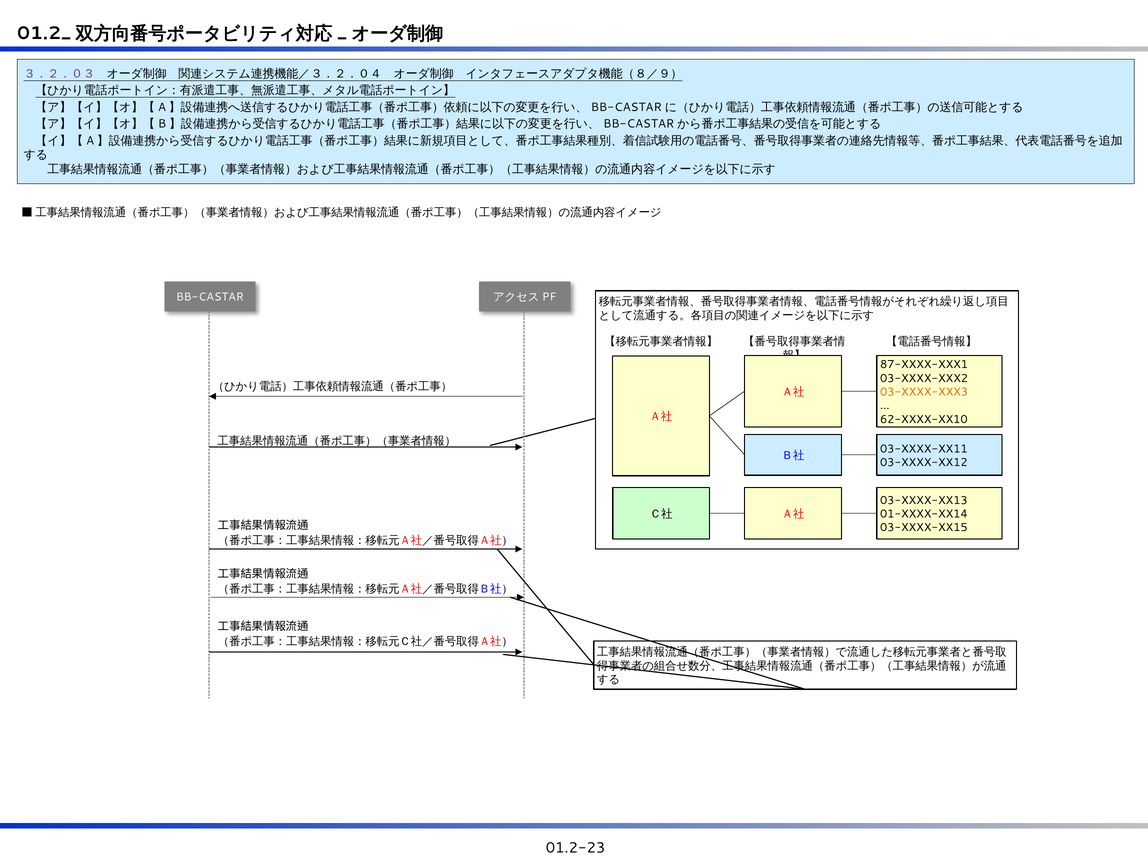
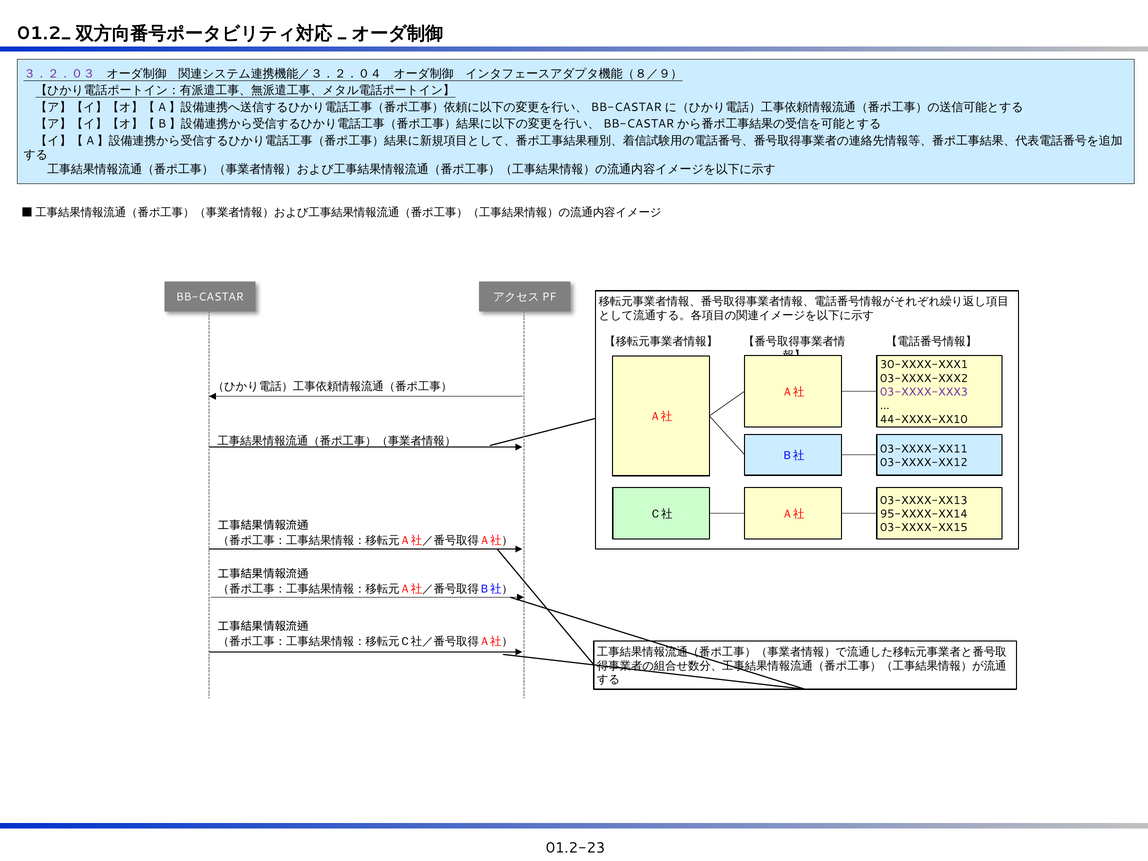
87-XXXX-XXX1: 87-XXXX-XXX1 -> 30-XXXX-XXX1
03-XXXX-XXX3 colour: orange -> purple
62-XXXX-XX10: 62-XXXX-XX10 -> 44-XXXX-XX10
01-XXXX-XX14: 01-XXXX-XX14 -> 95-XXXX-XX14
